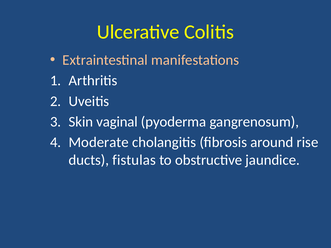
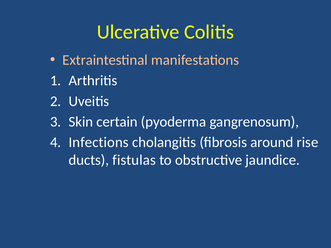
vaginal: vaginal -> certain
Moderate: Moderate -> Infections
